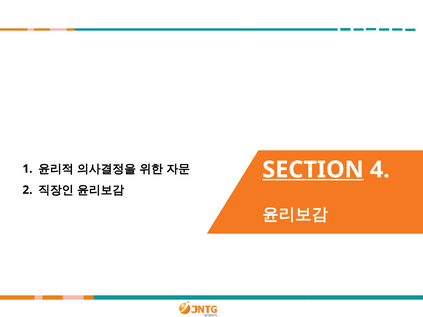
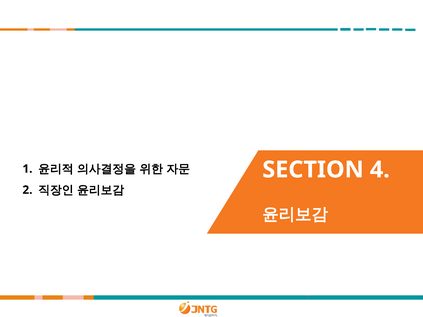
SECTION underline: present -> none
